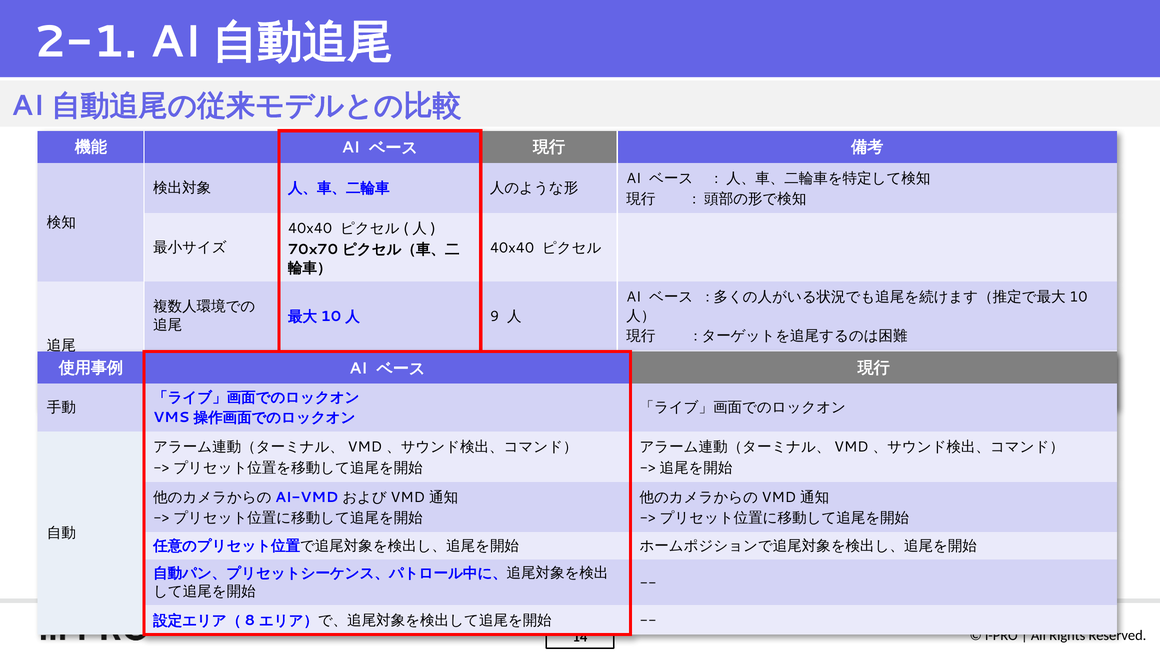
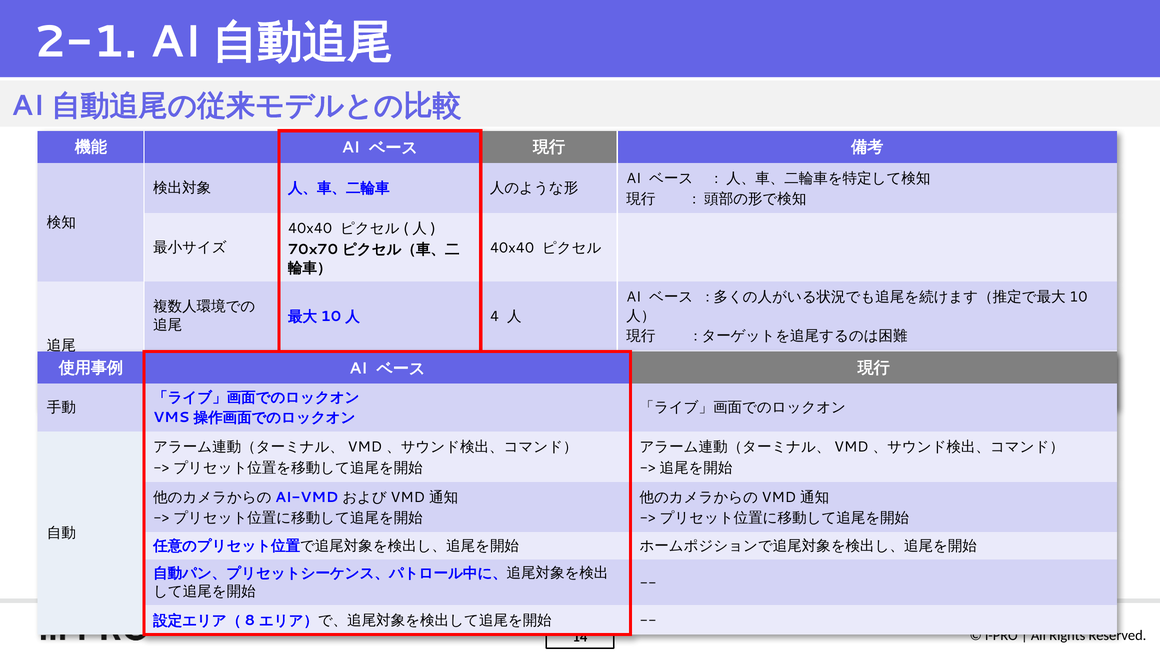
9: 9 -> 4
